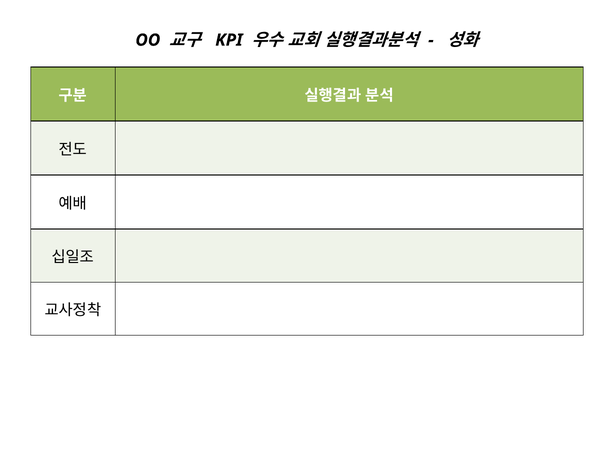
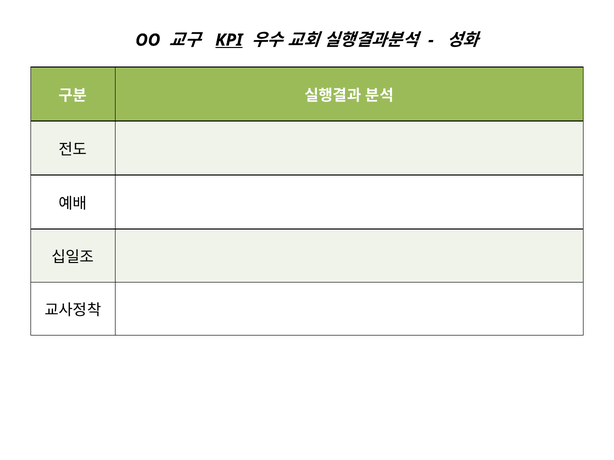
KPI underline: none -> present
